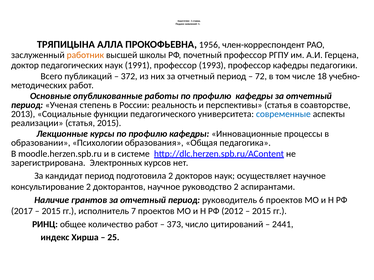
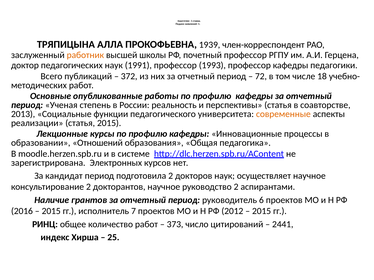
1956: 1956 -> 1939
современные colour: blue -> orange
Психологии: Психологии -> Отношений
2017: 2017 -> 2016
